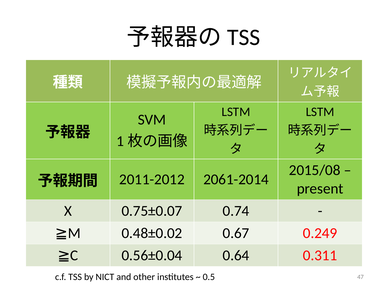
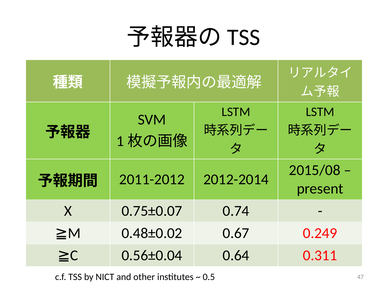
2061-2014: 2061-2014 -> 2012-2014
